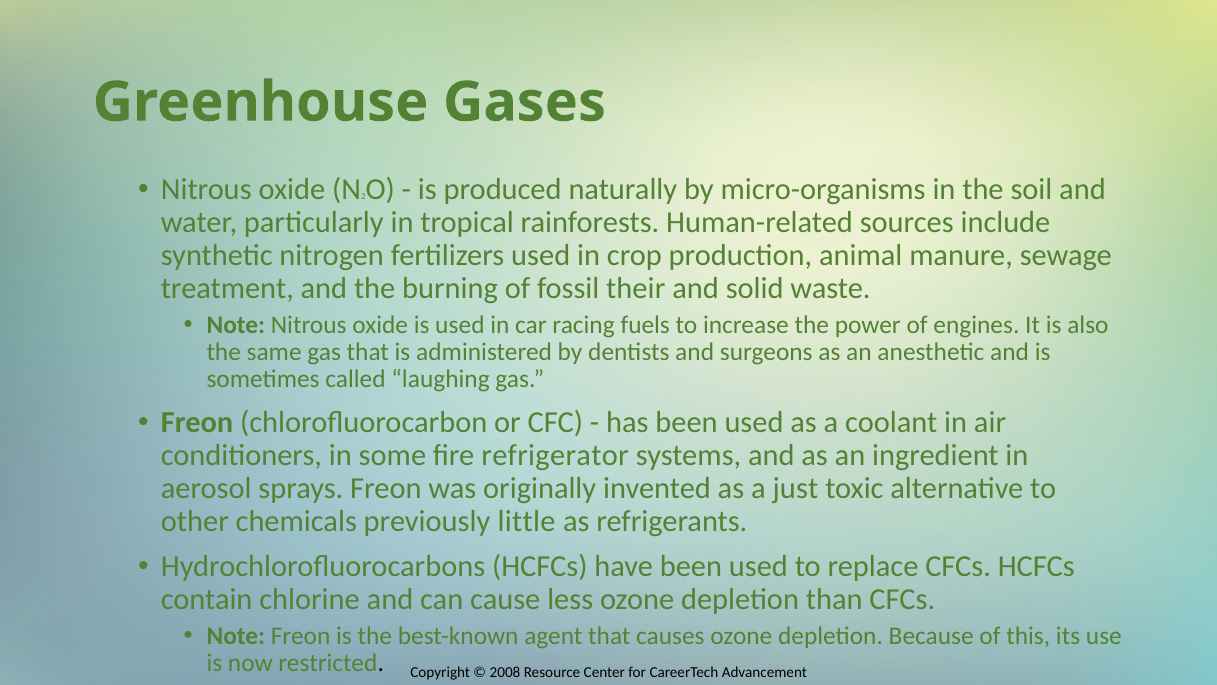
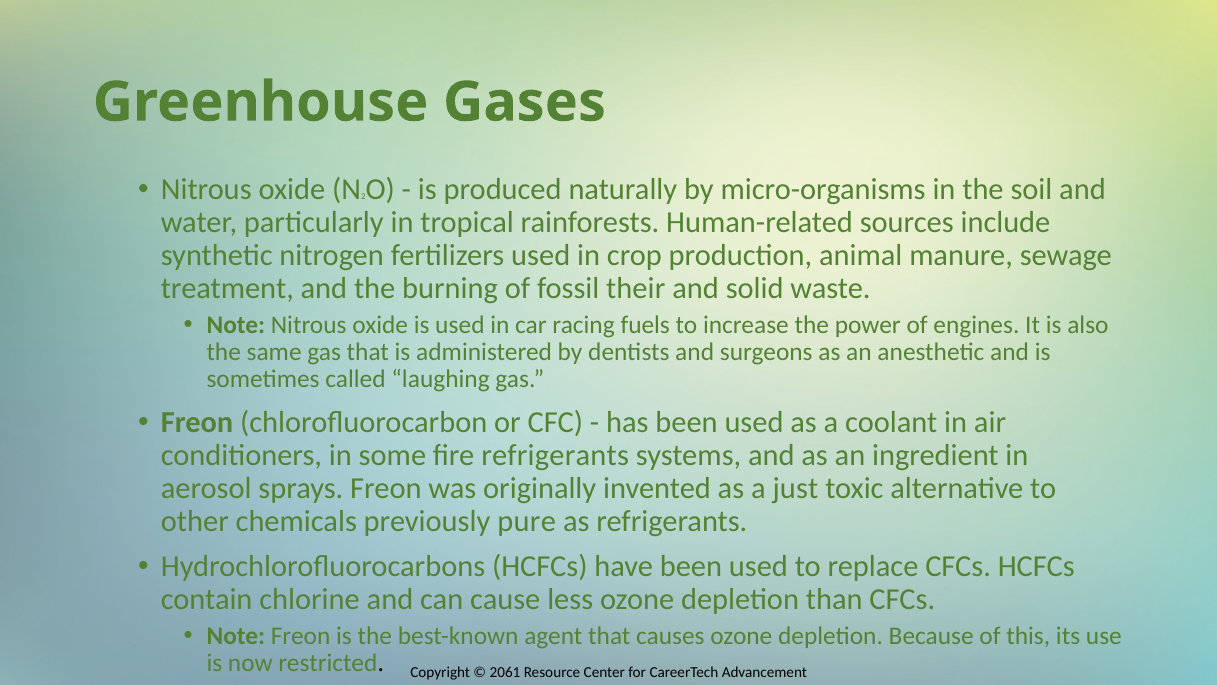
fire refrigerator: refrigerator -> refrigerants
little: little -> pure
2008: 2008 -> 2061
